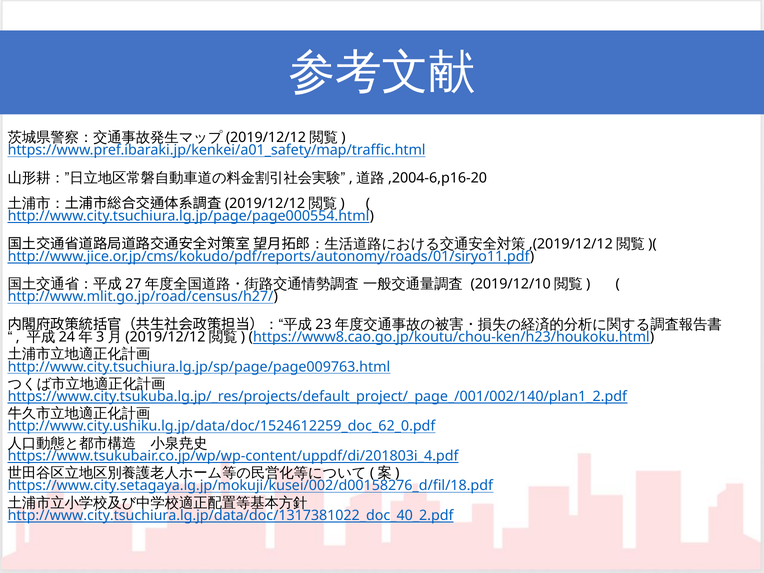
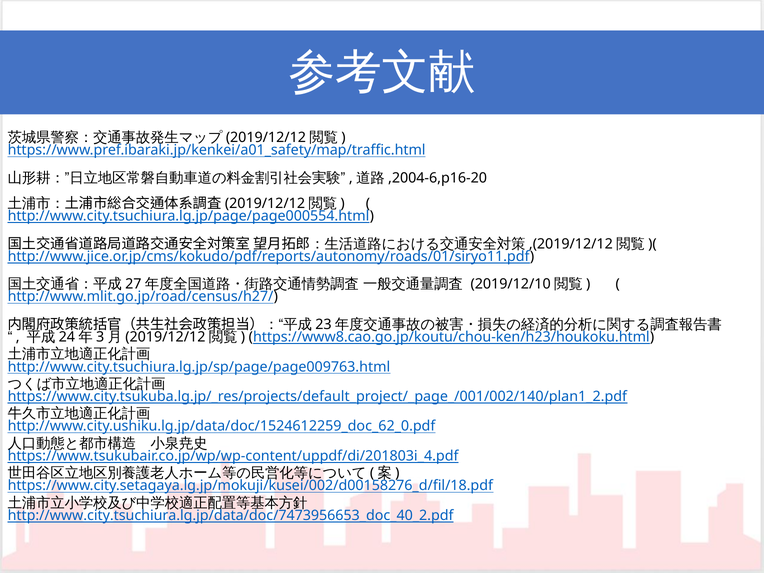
http://www.city.tsuchiura.lg.jp/data/doc/1317381022_doc_40_2.pdf: http://www.city.tsuchiura.lg.jp/data/doc/1317381022_doc_40_2.pdf -> http://www.city.tsuchiura.lg.jp/data/doc/7473956653_doc_40_2.pdf
